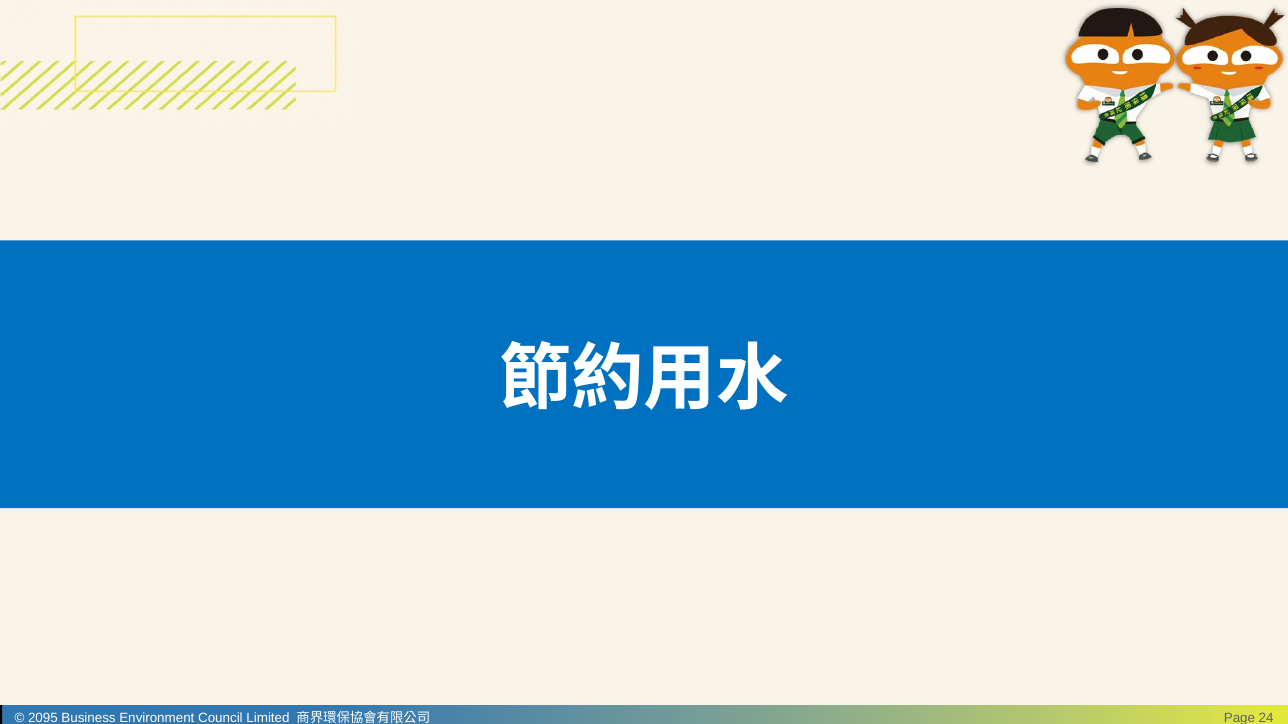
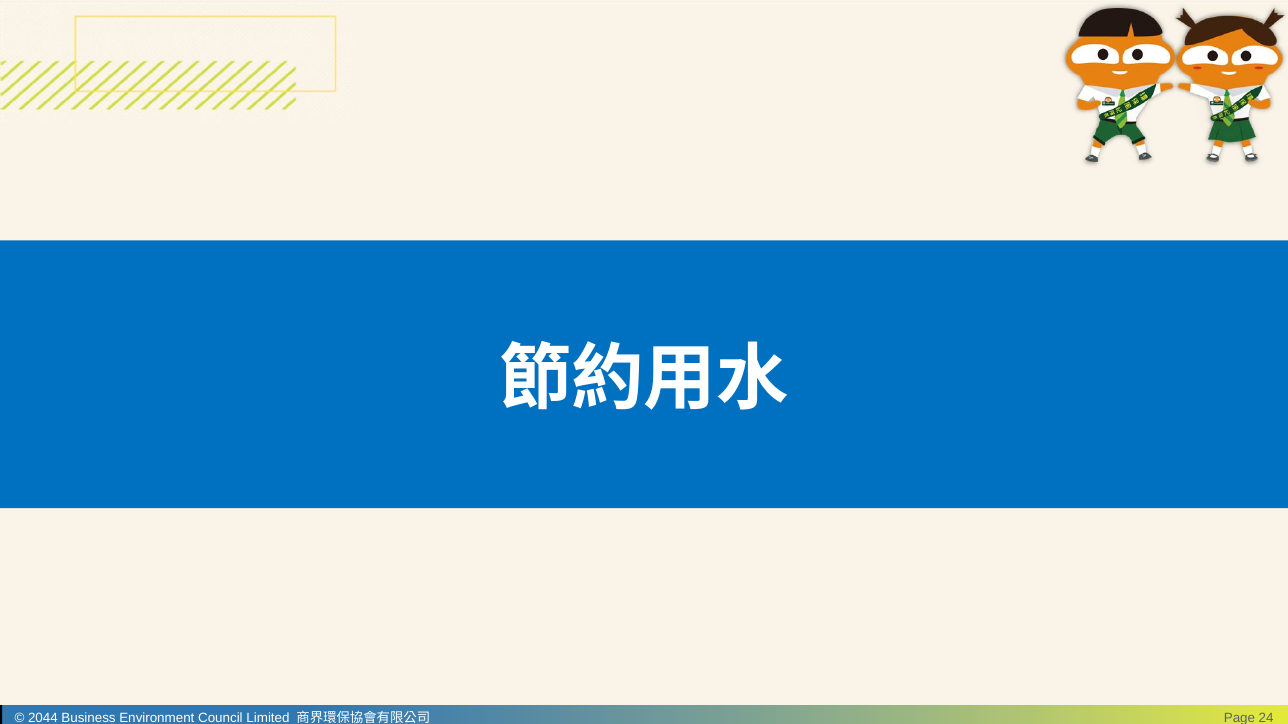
2095: 2095 -> 2044
